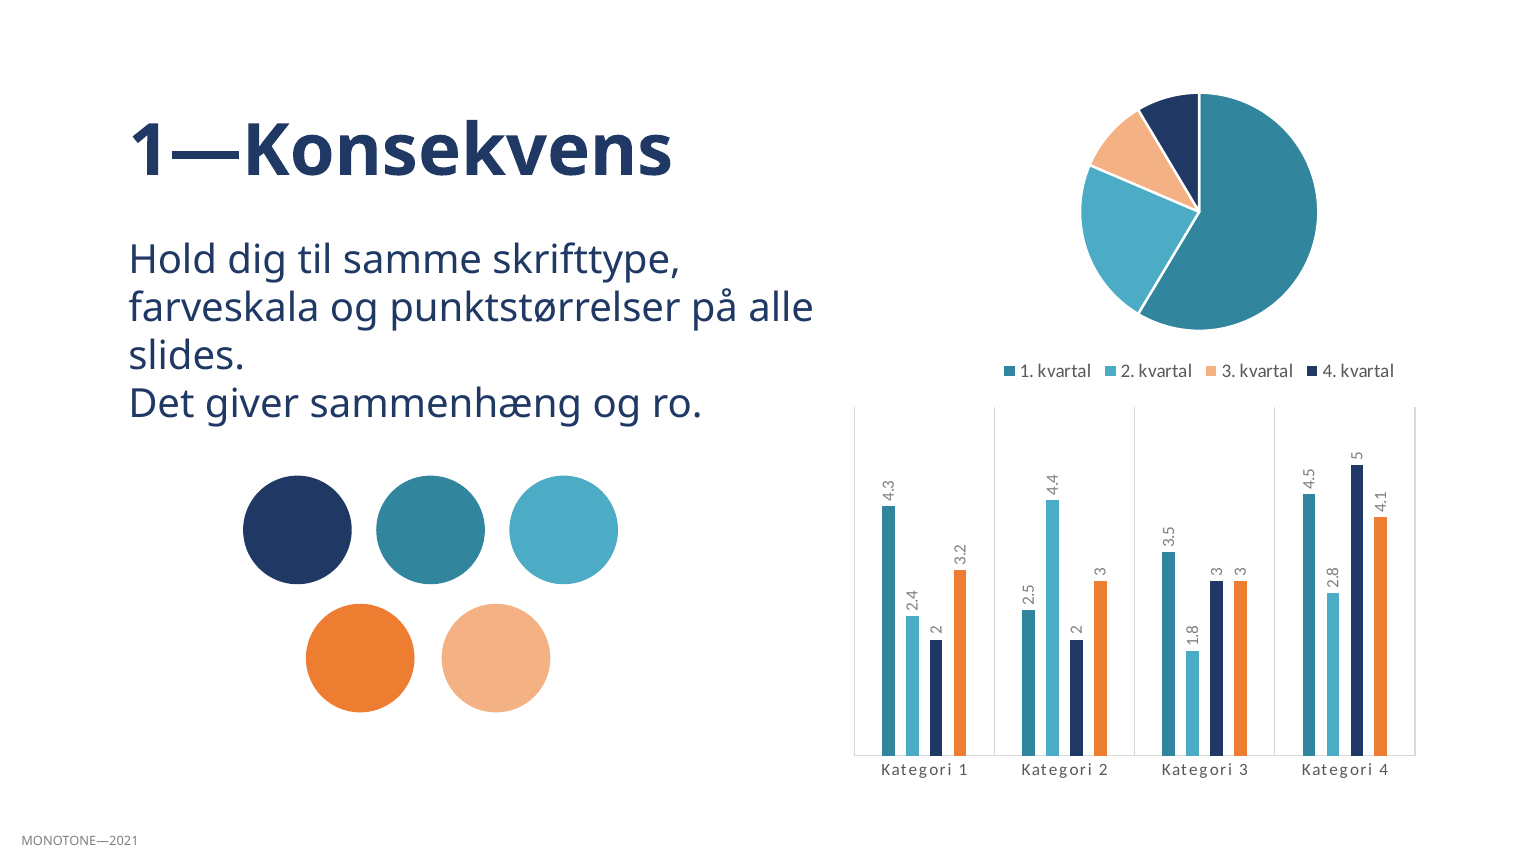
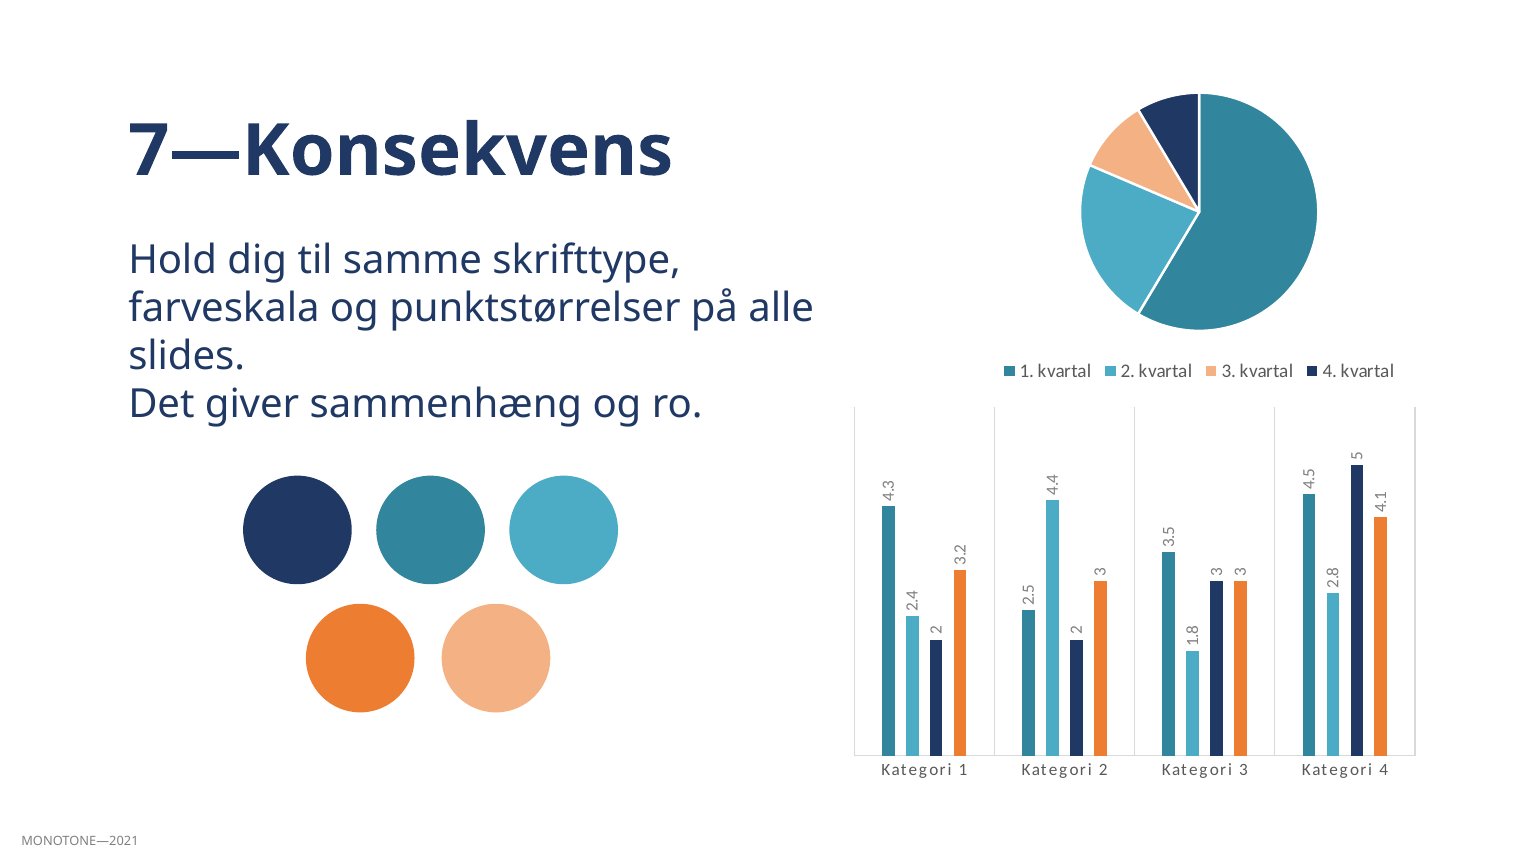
1—Konsekvens: 1—Konsekvens -> 7—Konsekvens
